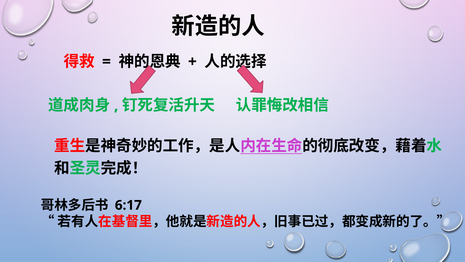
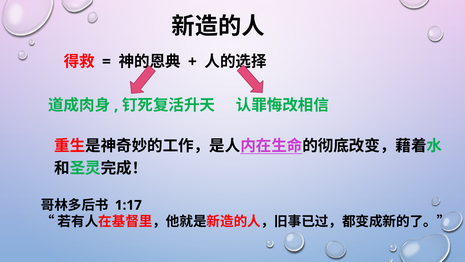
6:17: 6:17 -> 1:17
